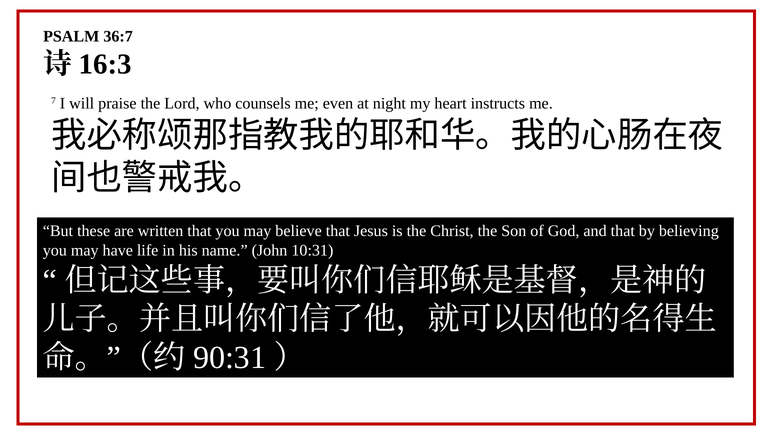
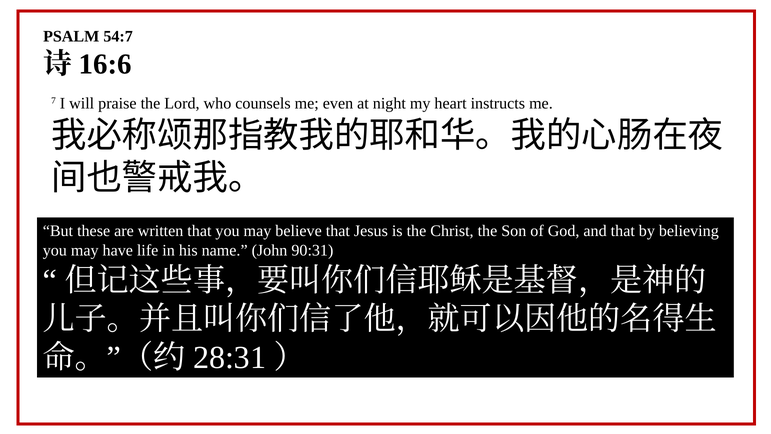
36:7: 36:7 -> 54:7
16:3: 16:3 -> 16:6
10:31: 10:31 -> 90:31
90:31: 90:31 -> 28:31
